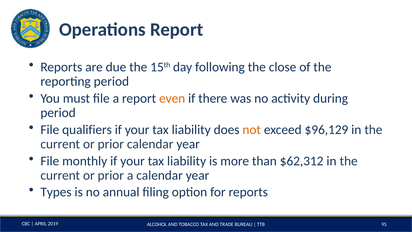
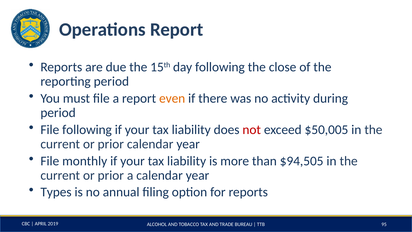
File qualifiers: qualifiers -> following
not colour: orange -> red
$96,129: $96,129 -> $50,005
$62,312: $62,312 -> $94,505
